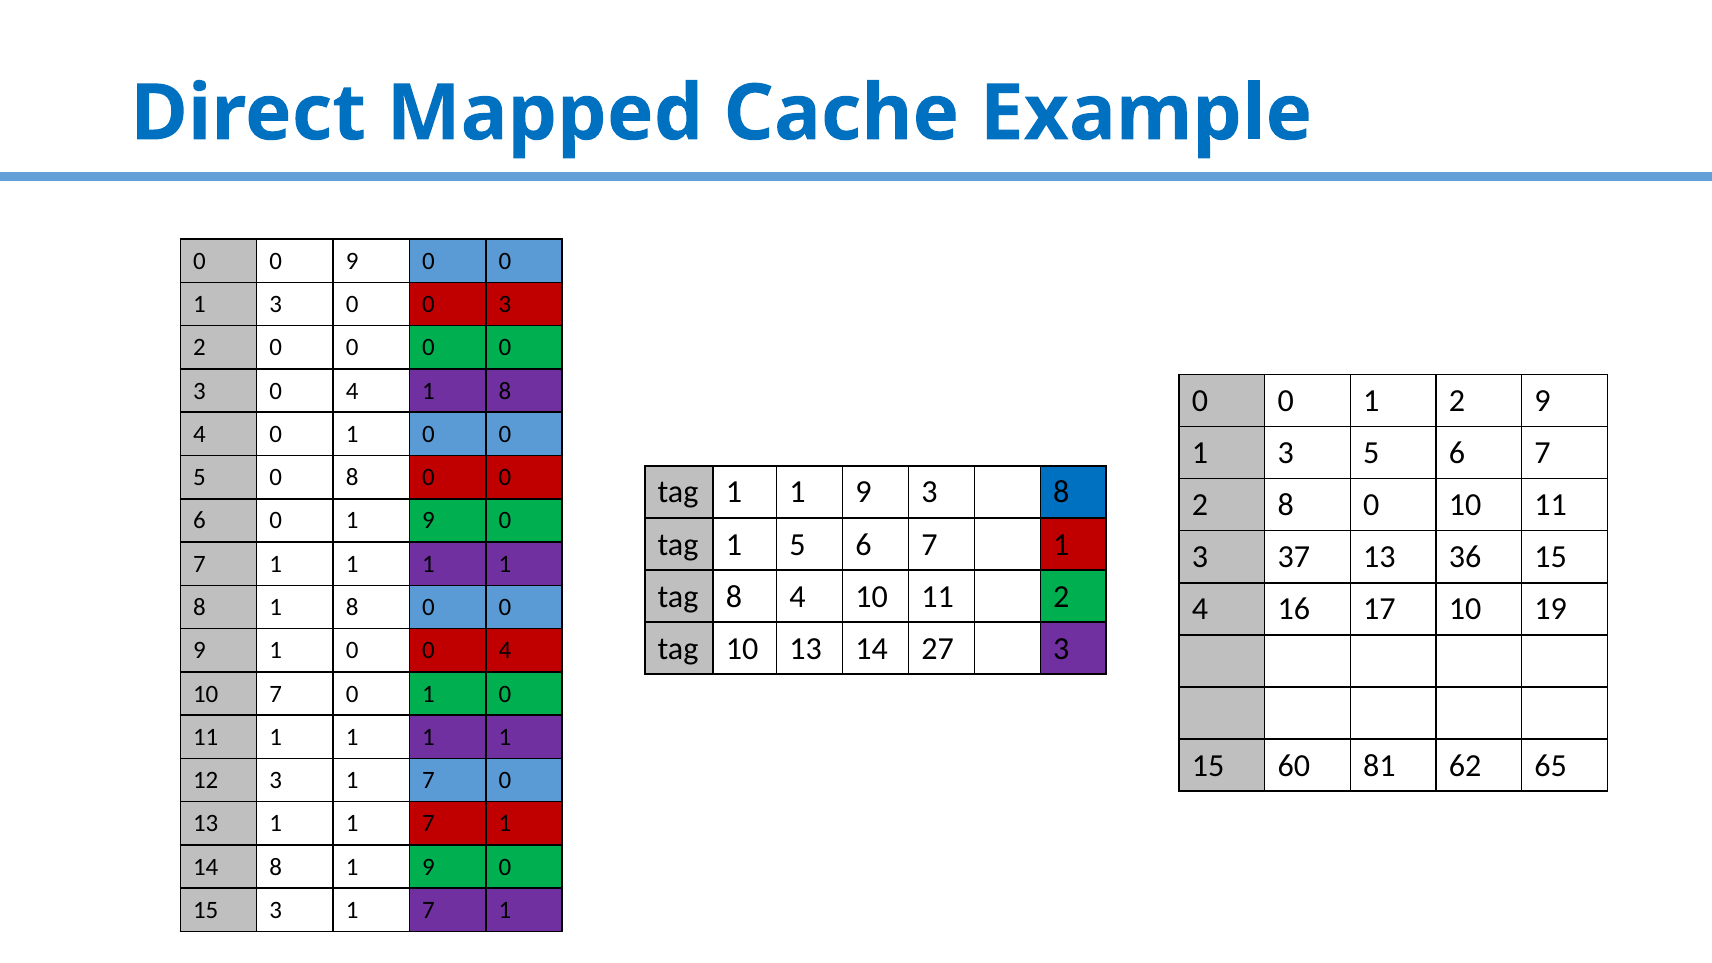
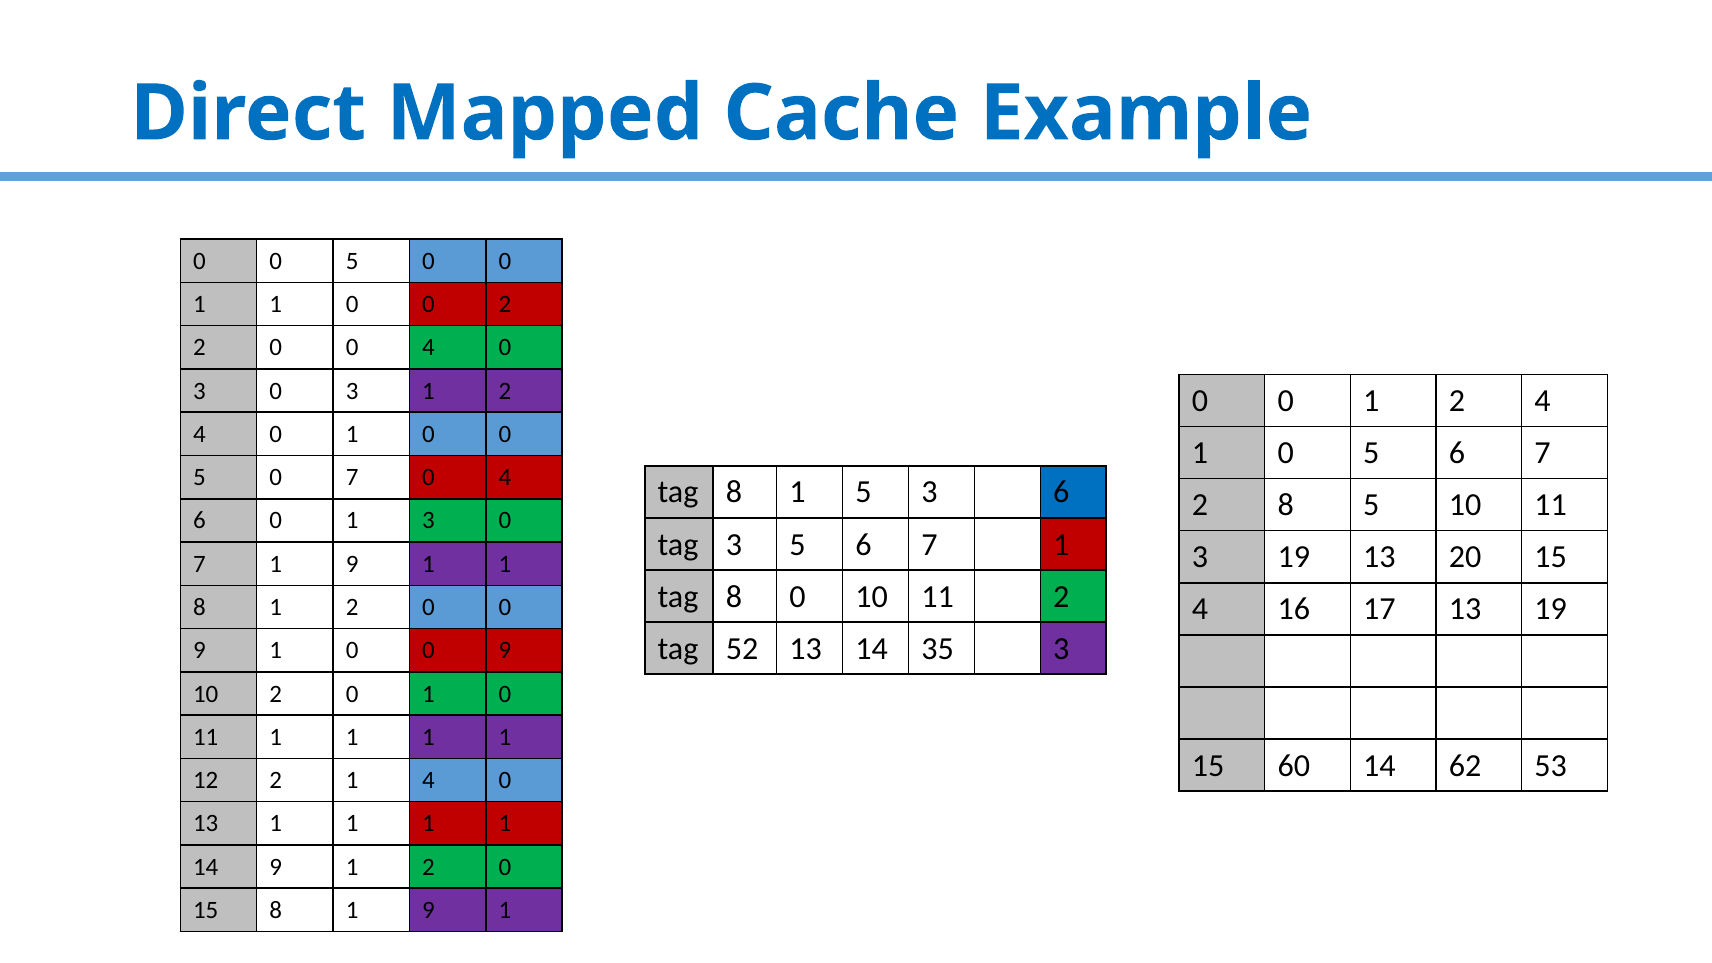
9 at (352, 261): 9 -> 5
3 at (276, 304): 3 -> 1
3 at (505, 304): 3 -> 2
2 0 0 0: 0 -> 4
3 0 4: 4 -> 3
8 at (505, 391): 8 -> 2
0 1 2 9: 9 -> 4
3 at (1286, 453): 3 -> 0
5 0 8: 8 -> 7
0 at (505, 477): 0 -> 4
1 at (734, 492): 1 -> 8
9 at (863, 492): 9 -> 5
3 8: 8 -> 6
2 8 0: 0 -> 5
0 1 9: 9 -> 3
1 at (734, 544): 1 -> 3
3 37: 37 -> 19
36: 36 -> 20
7 1 1: 1 -> 9
tag 8 4: 4 -> 0
17 10: 10 -> 13
8 1 8: 8 -> 2
tag 10: 10 -> 52
27: 27 -> 35
1 0 0 4: 4 -> 9
10 7: 7 -> 2
60 81: 81 -> 14
65: 65 -> 53
12 3: 3 -> 2
7 at (429, 780): 7 -> 4
13 1 1 7: 7 -> 1
14 8: 8 -> 9
9 at (429, 867): 9 -> 2
15 3: 3 -> 8
7 at (429, 910): 7 -> 9
